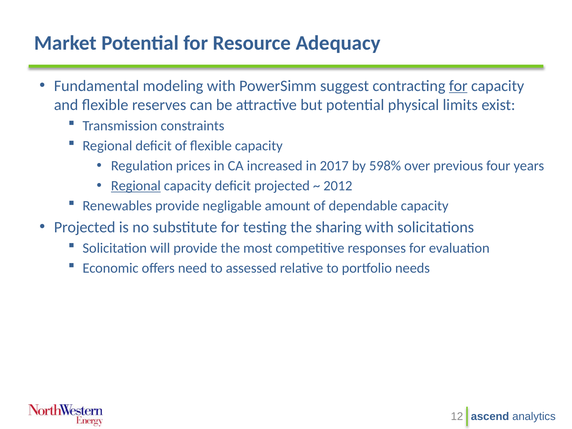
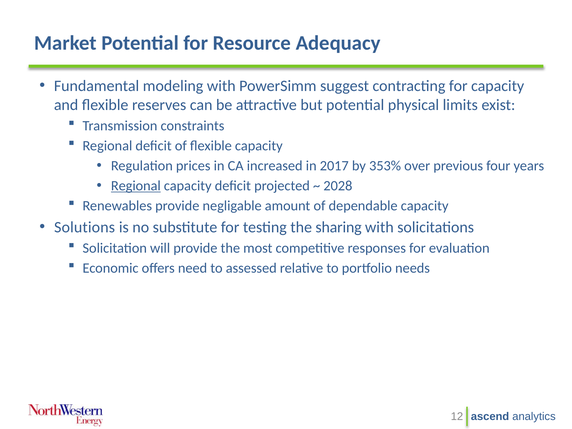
for at (458, 86) underline: present -> none
598%: 598% -> 353%
2012: 2012 -> 2028
Projected at (85, 227): Projected -> Solutions
